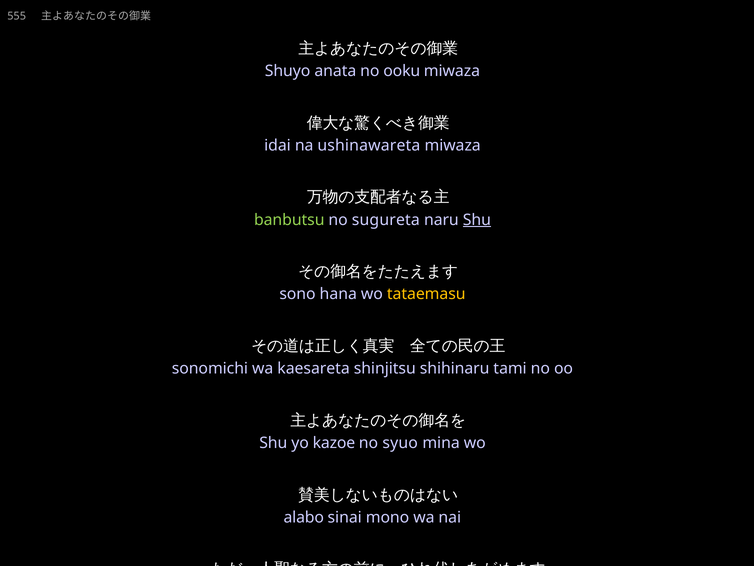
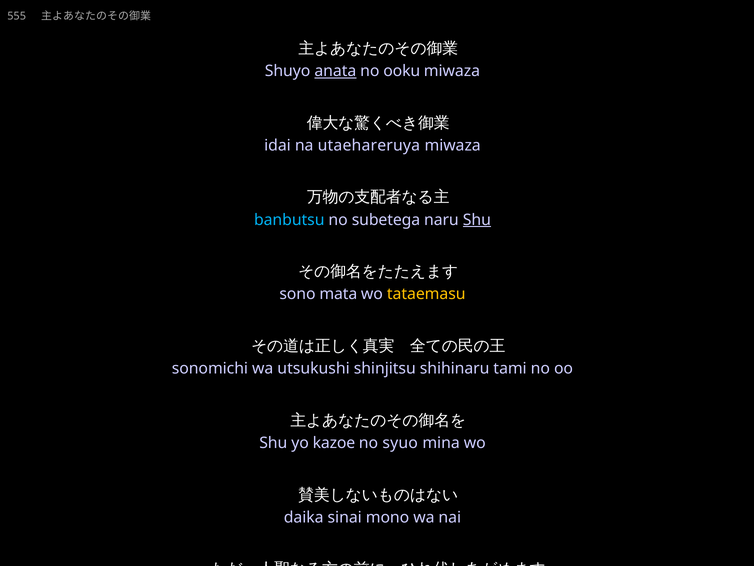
anata underline: none -> present
ushinawareta: ushinawareta -> utaehareruya
banbutsu colour: light green -> light blue
sugureta: sugureta -> subetega
hana: hana -> mata
kaesareta: kaesareta -> utsukushi
alabo: alabo -> daika
